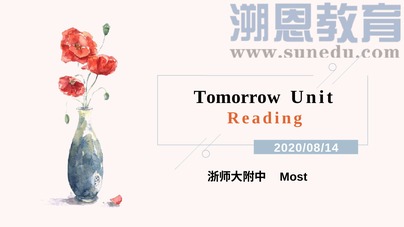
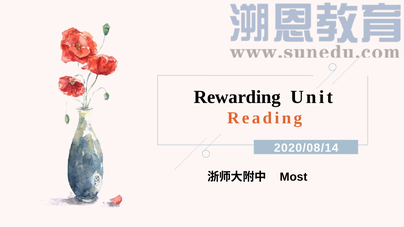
Tomorrow: Tomorrow -> Rewarding
